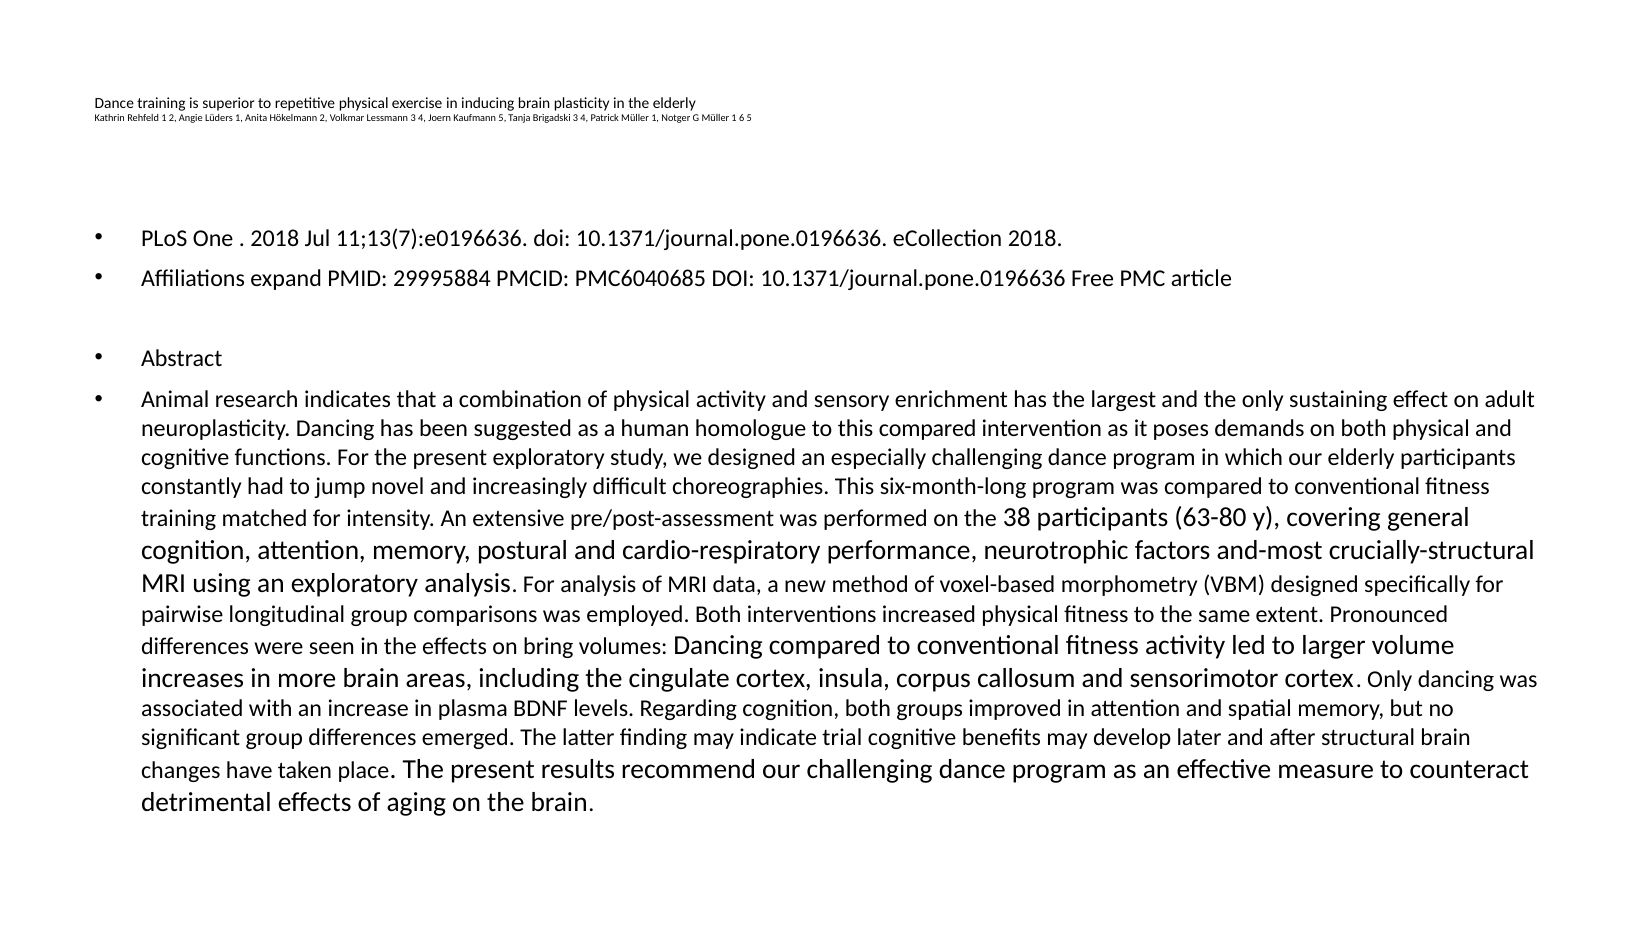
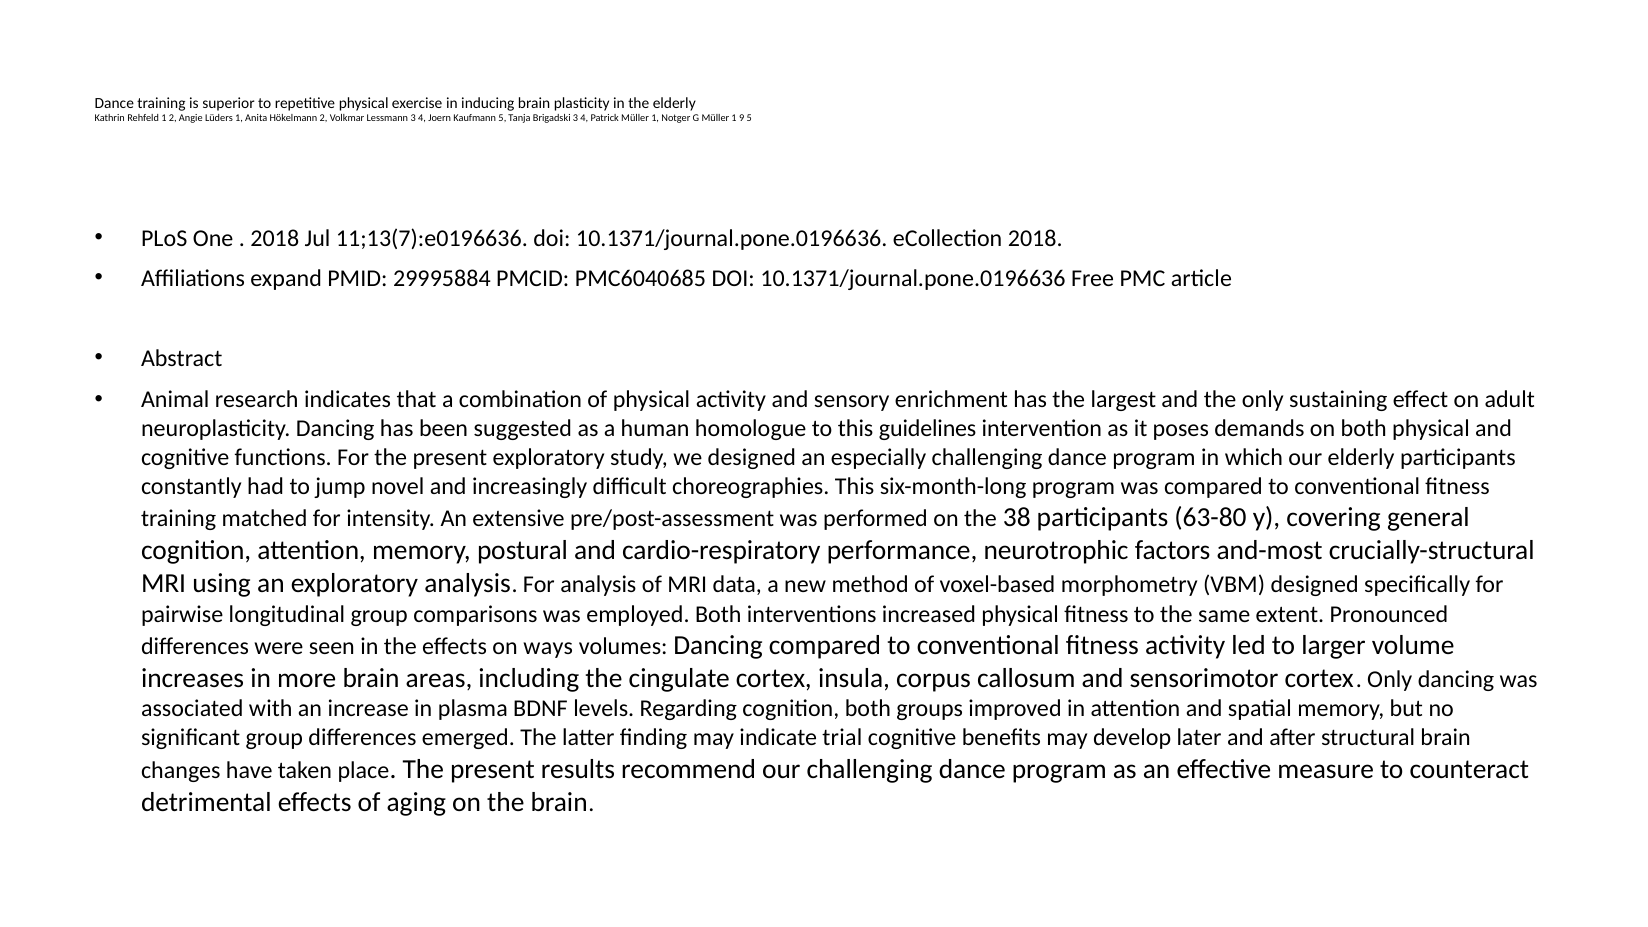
6: 6 -> 9
this compared: compared -> guidelines
bring: bring -> ways
